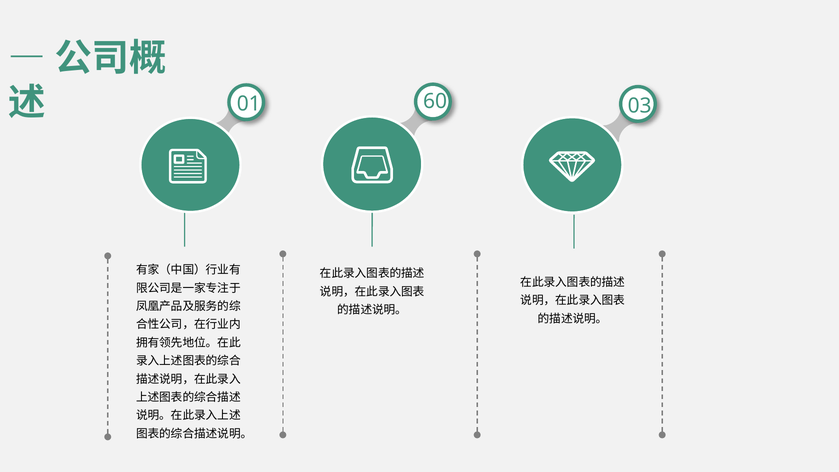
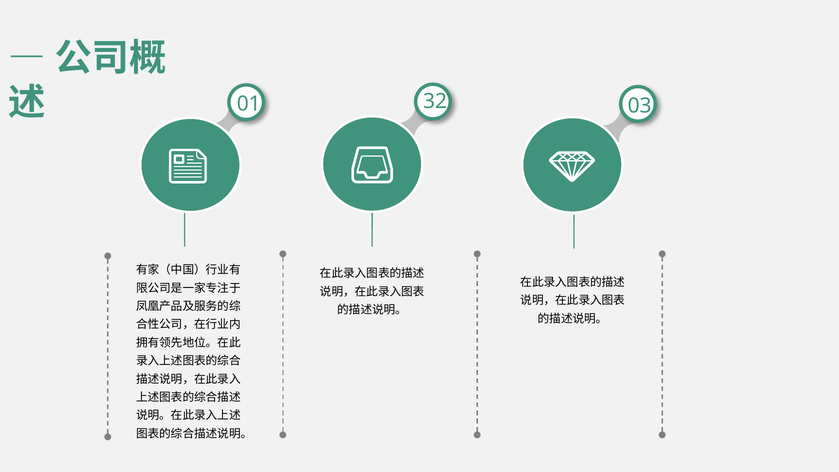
60: 60 -> 32
